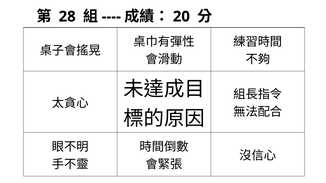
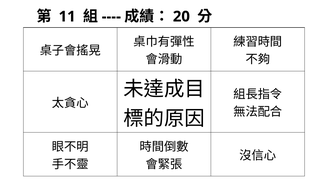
28: 28 -> 11
